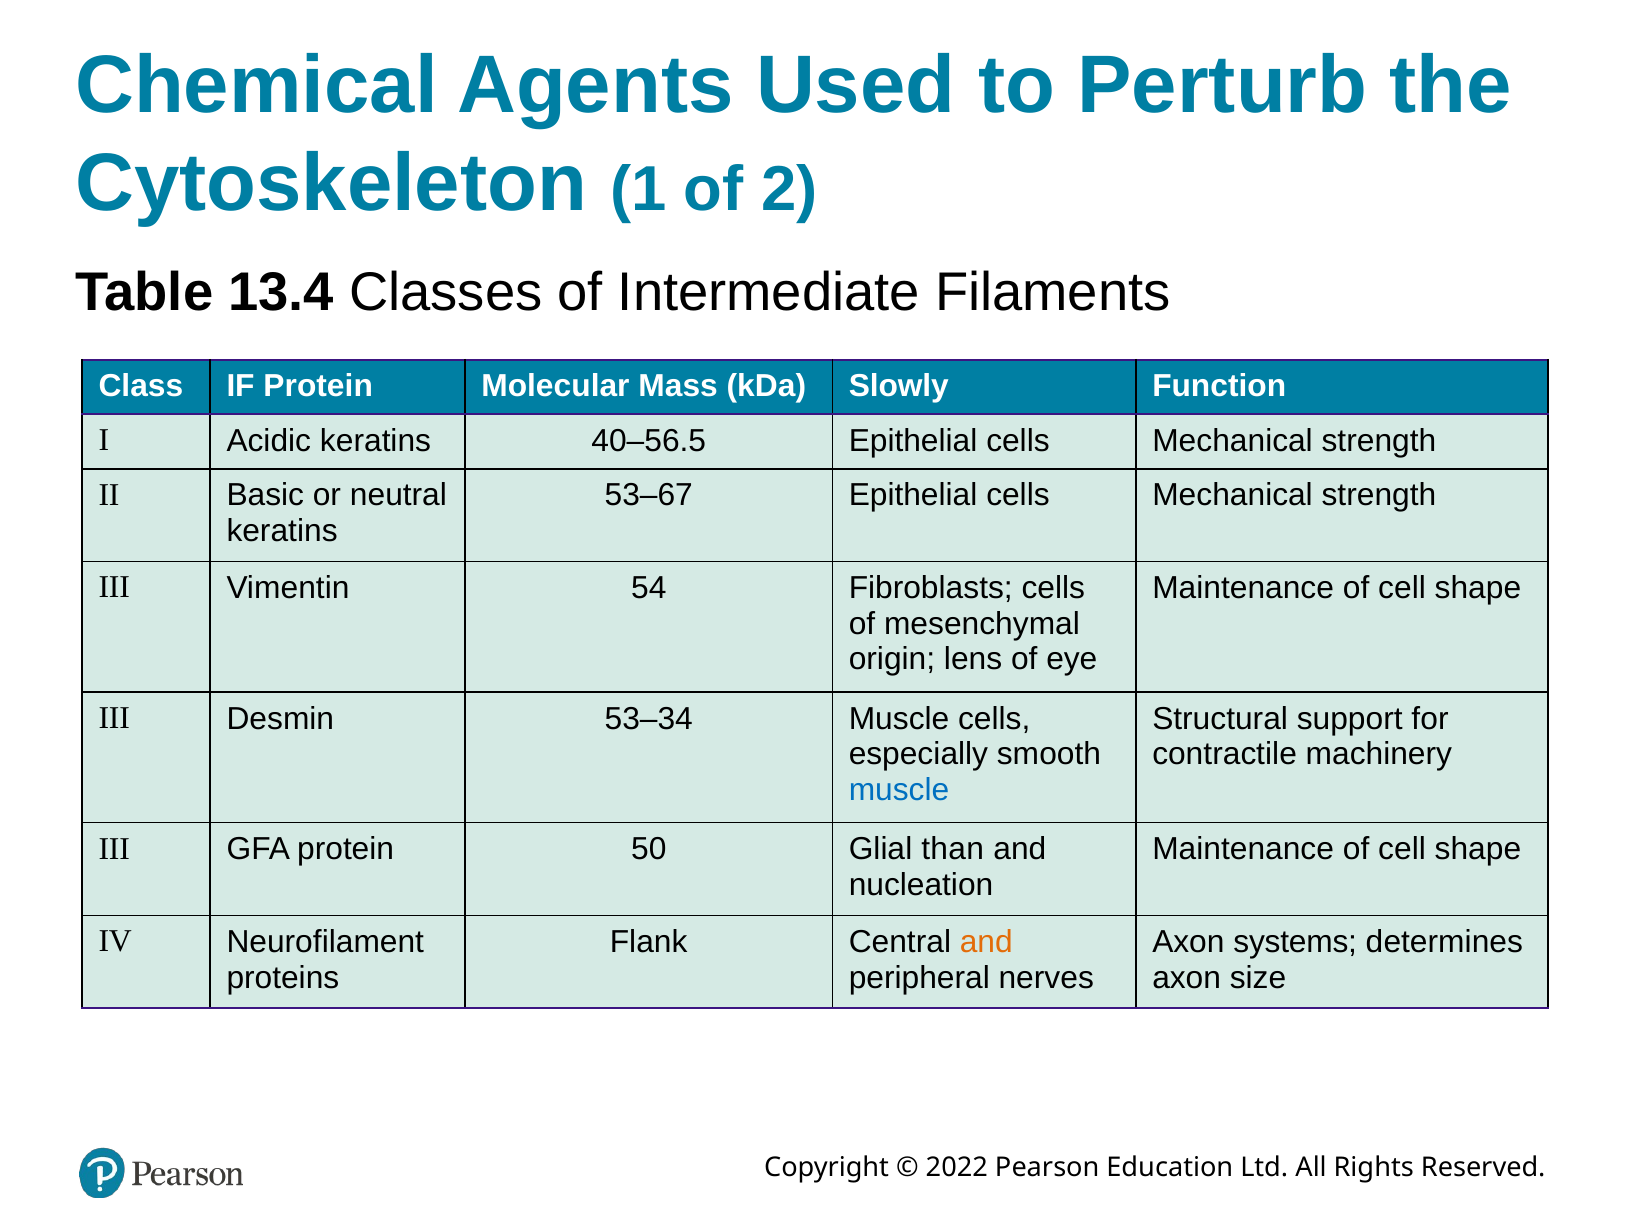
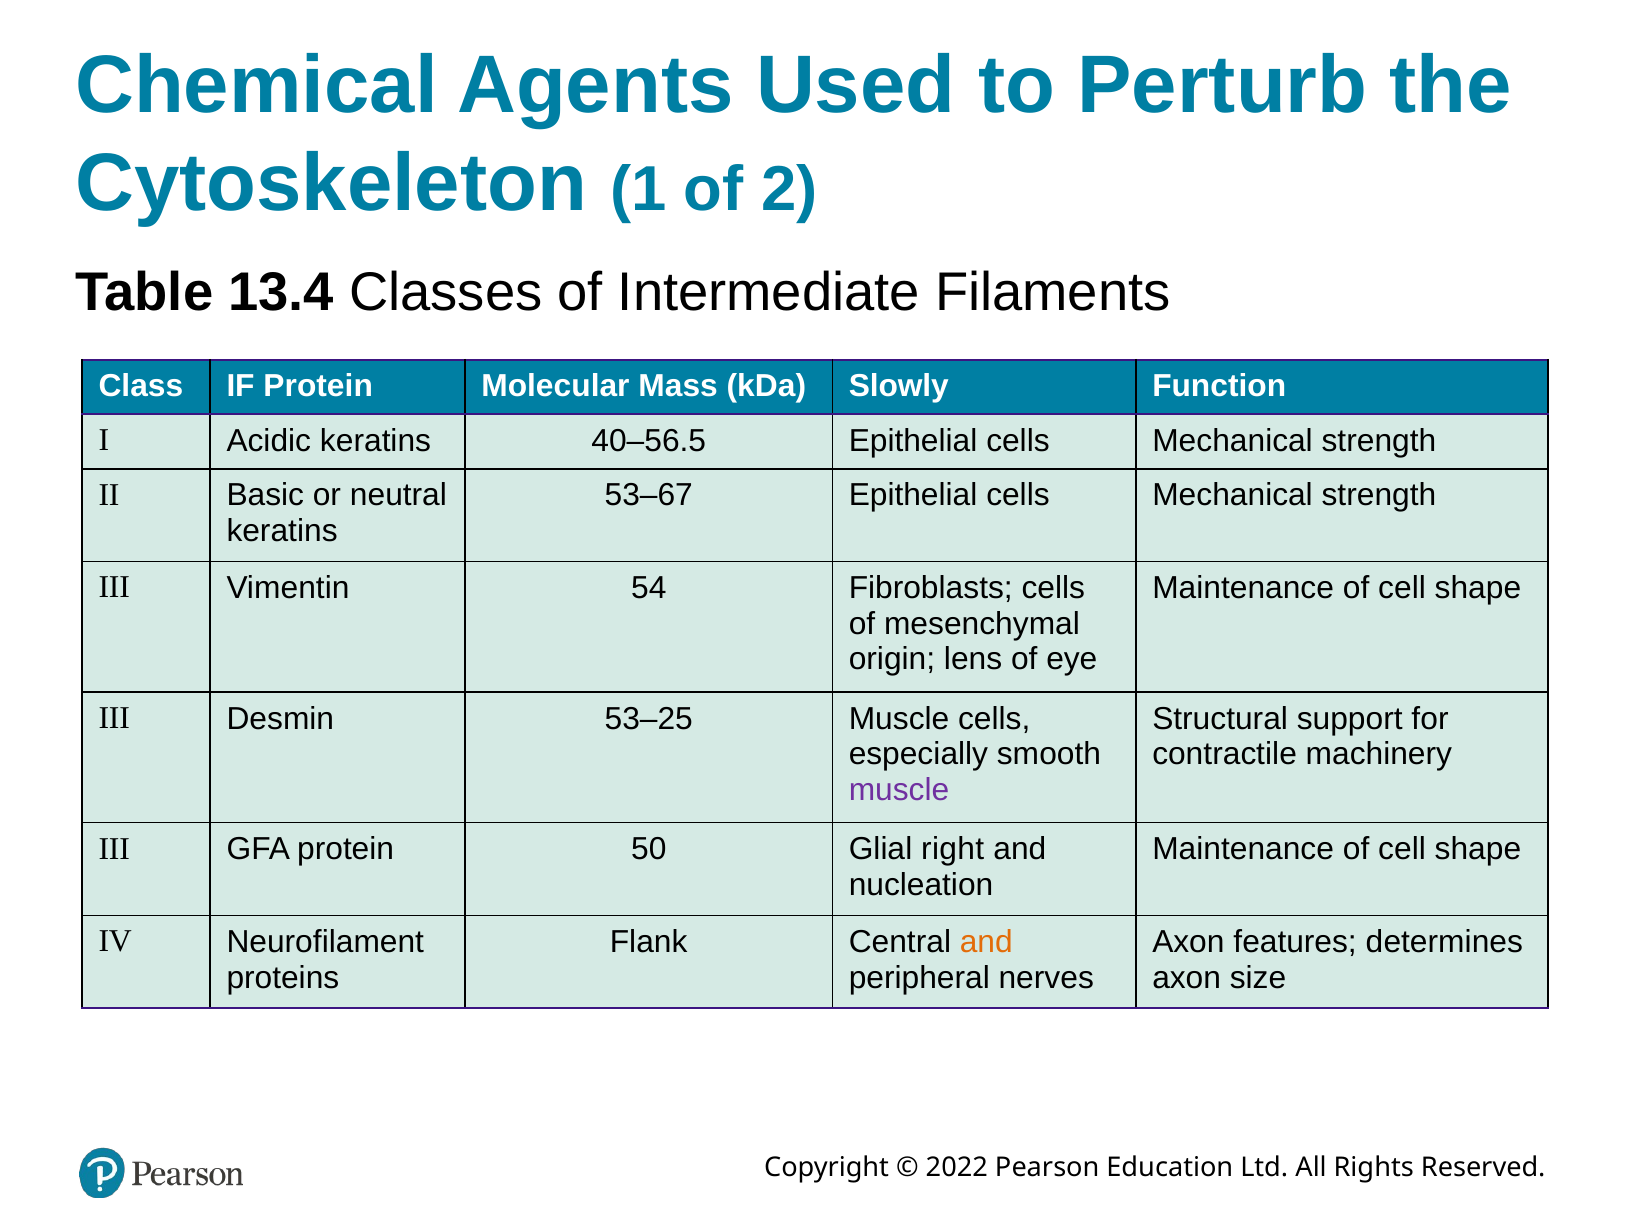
53–34: 53–34 -> 53–25
muscle at (899, 789) colour: blue -> purple
than: than -> right
systems: systems -> features
